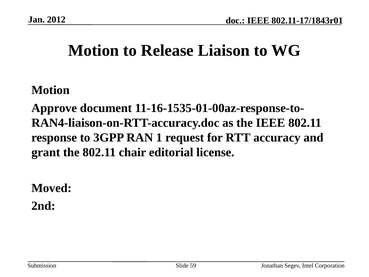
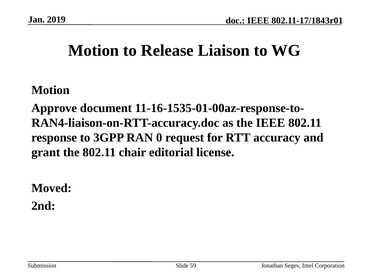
2012: 2012 -> 2019
1: 1 -> 0
